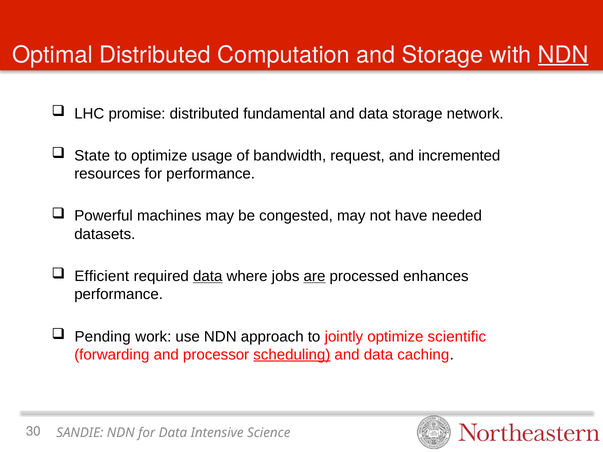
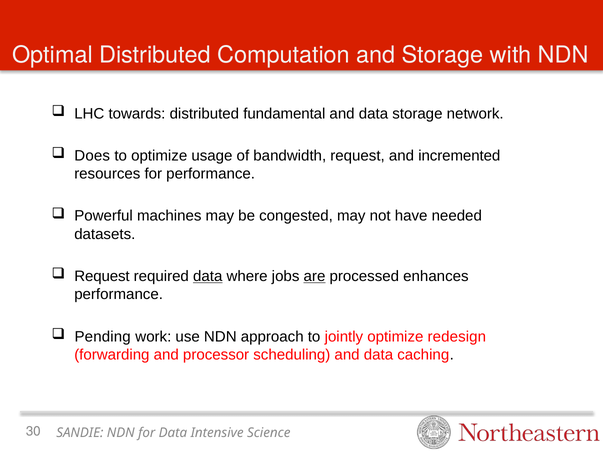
NDN at (563, 55) underline: present -> none
promise: promise -> towards
State: State -> Does
Efficient at (102, 276): Efficient -> Request
scientific: scientific -> redesign
scheduling underline: present -> none
